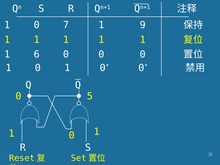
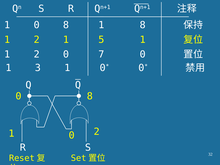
1 0 7: 7 -> 8
1 9: 9 -> 8
1 at (37, 40): 1 -> 2
1 at (101, 40): 1 -> 5
6 at (37, 54): 6 -> 2
0 at (101, 54): 0 -> 7
0 at (38, 68): 0 -> 3
5 at (90, 96): 5 -> 8
1 at (97, 132): 1 -> 2
